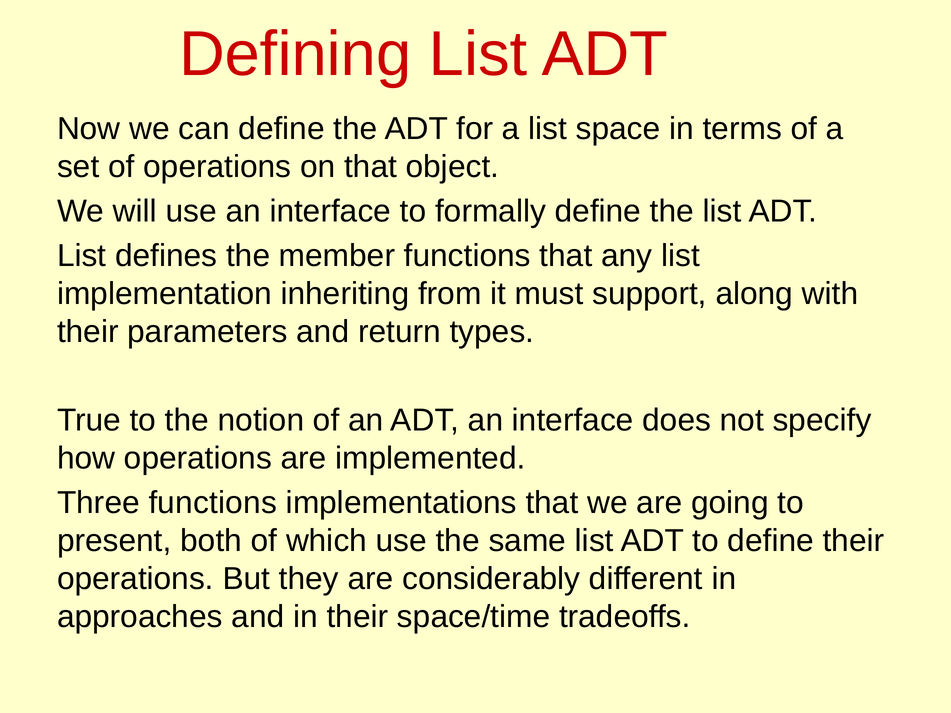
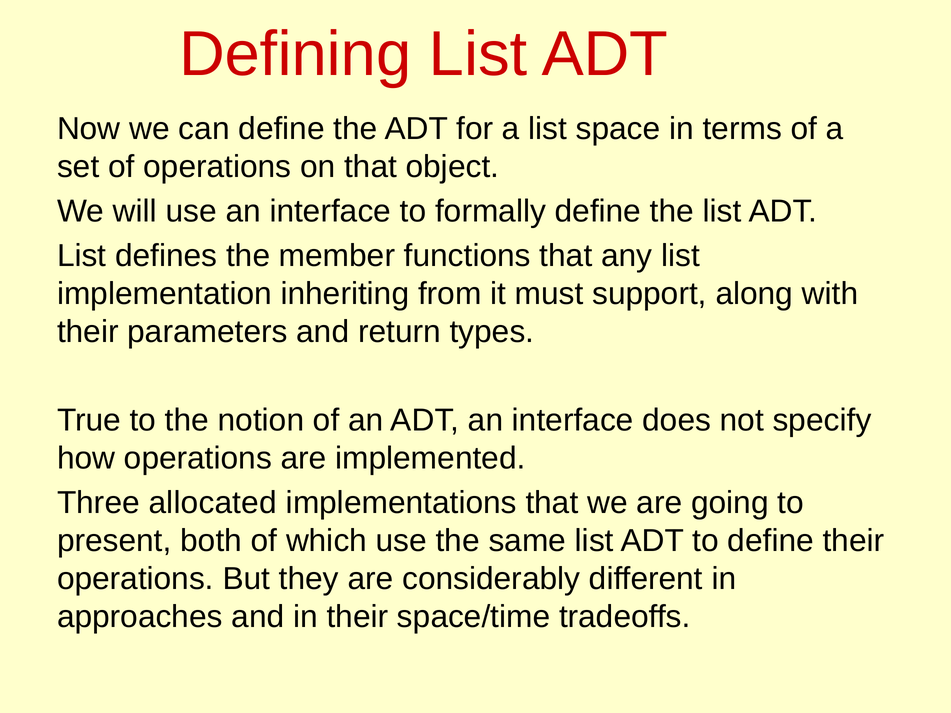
Three functions: functions -> allocated
